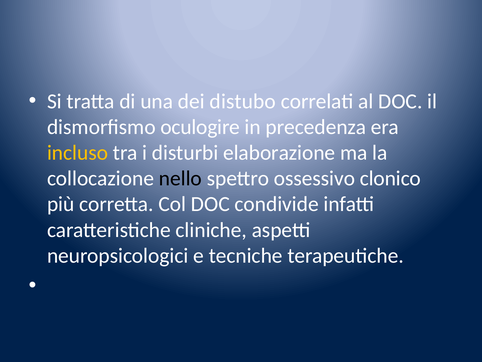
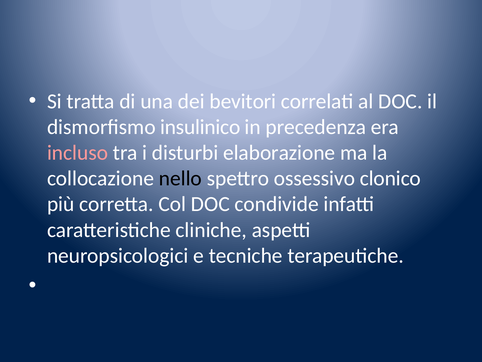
distubo: distubo -> bevitori
oculogire: oculogire -> insulinico
incluso colour: yellow -> pink
